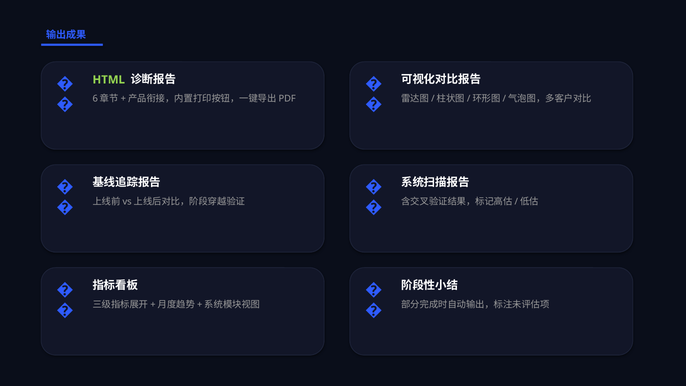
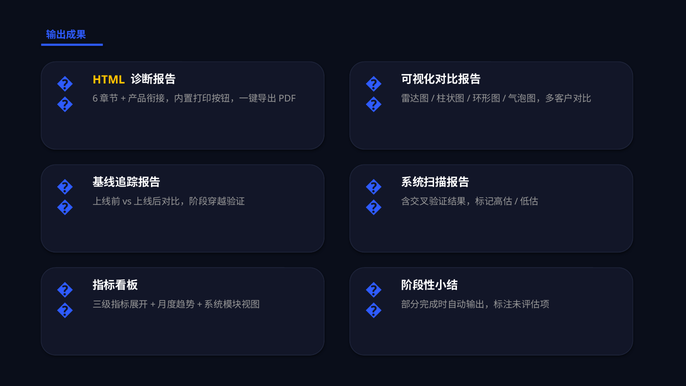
HTML colour: light green -> yellow
